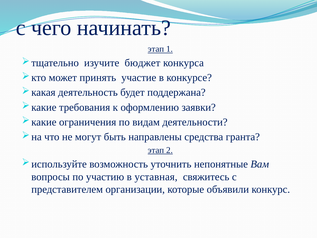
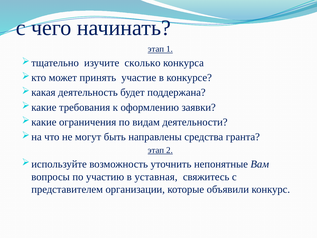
бюджет: бюджет -> сколько
